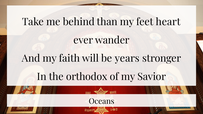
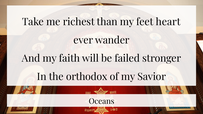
behind: behind -> richest
years: years -> failed
